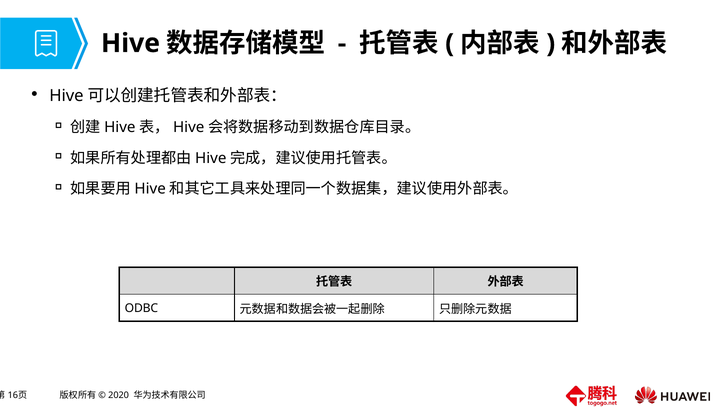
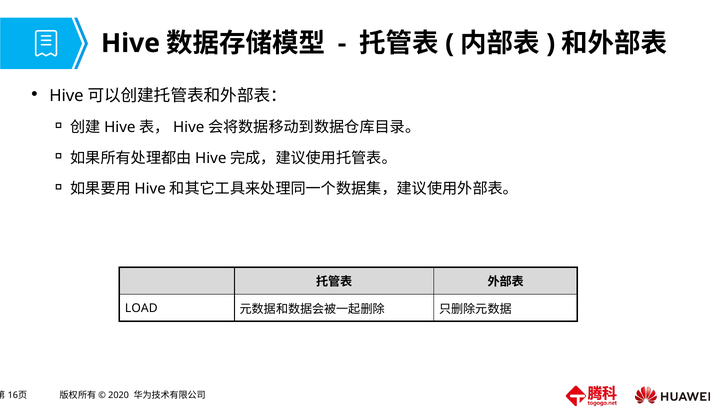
ODBC: ODBC -> LOAD
